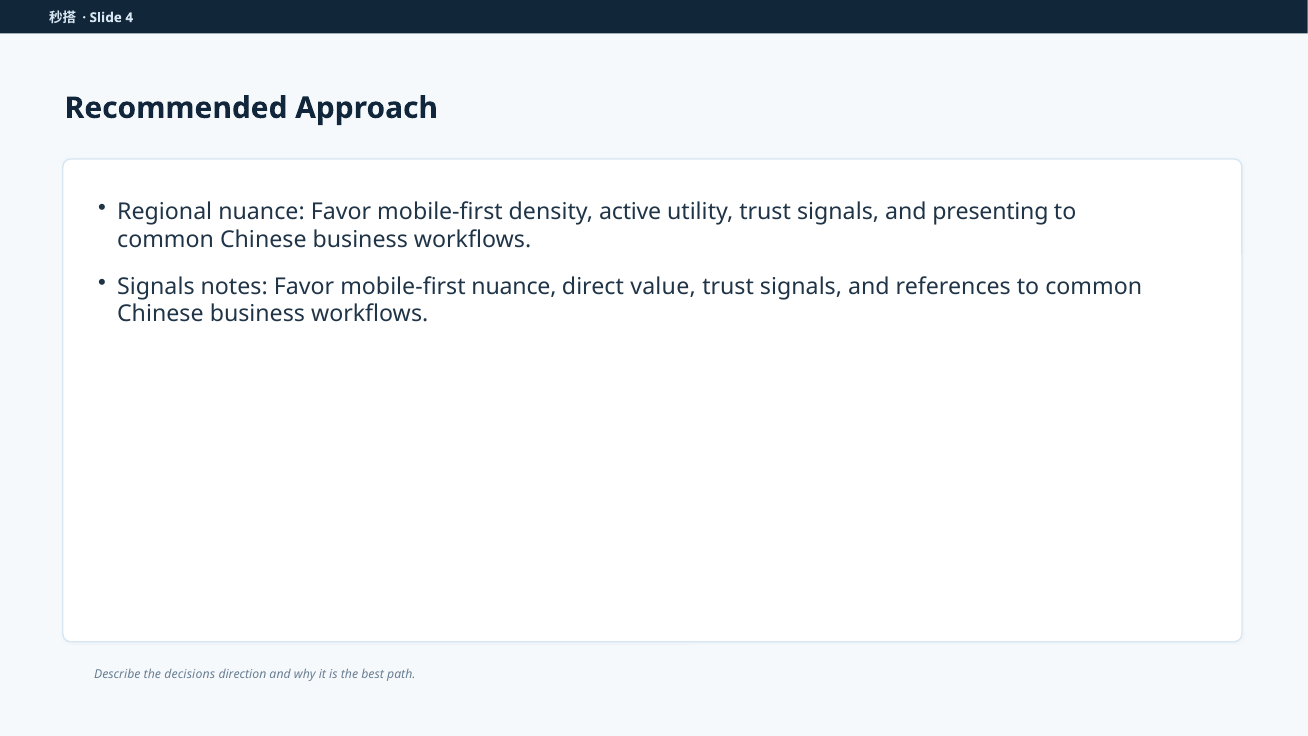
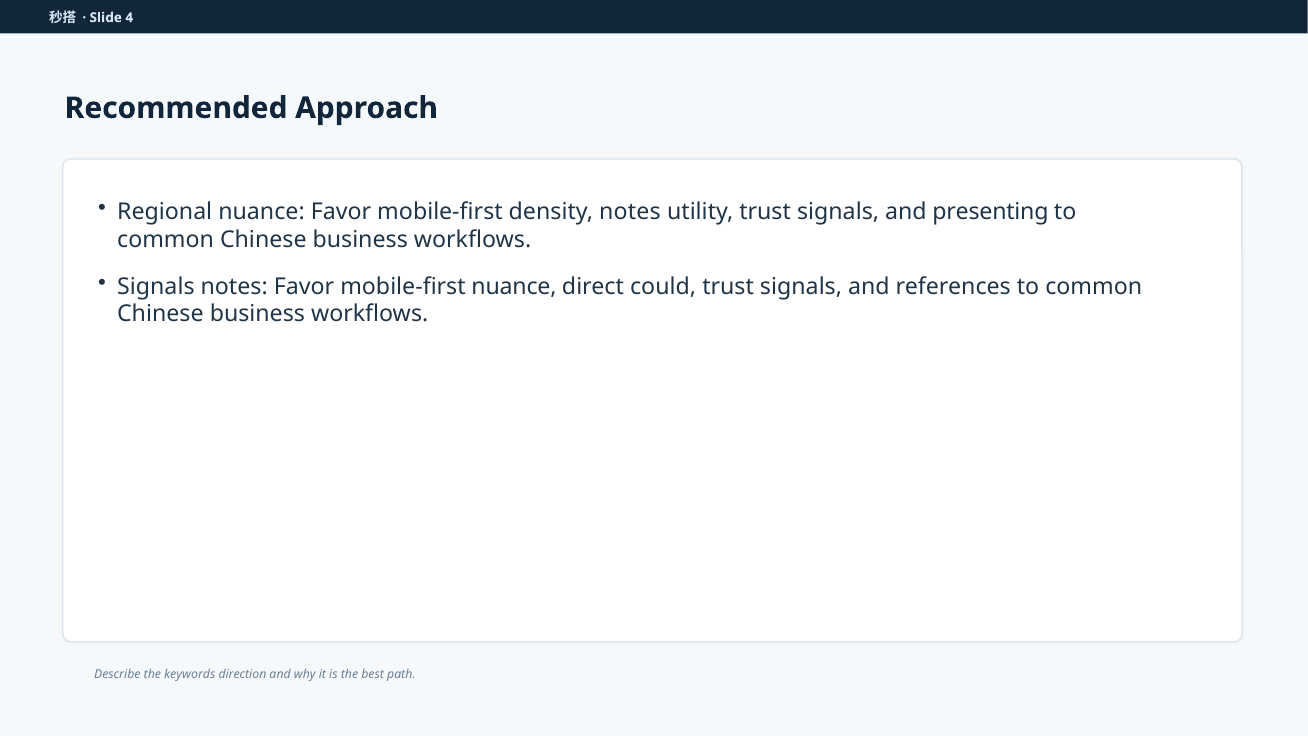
density active: active -> notes
value: value -> could
decisions: decisions -> keywords
